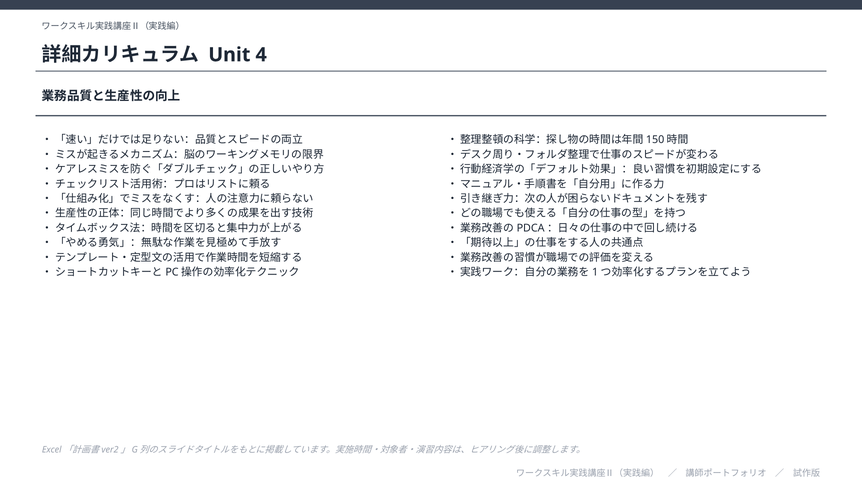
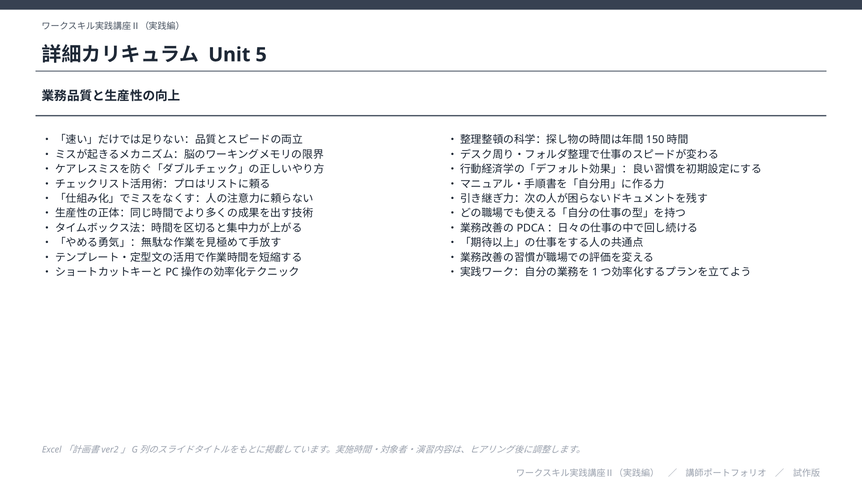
4: 4 -> 5
